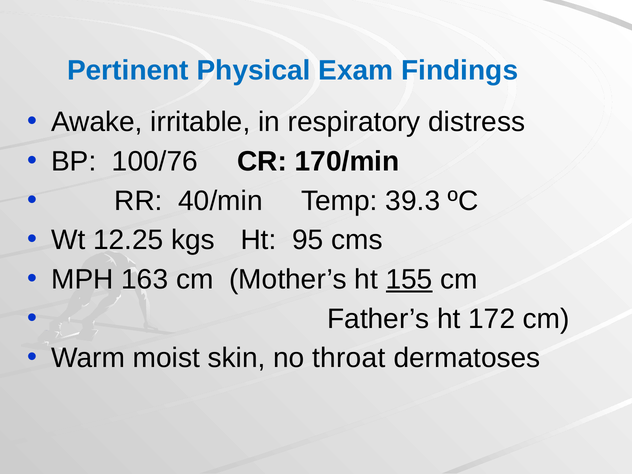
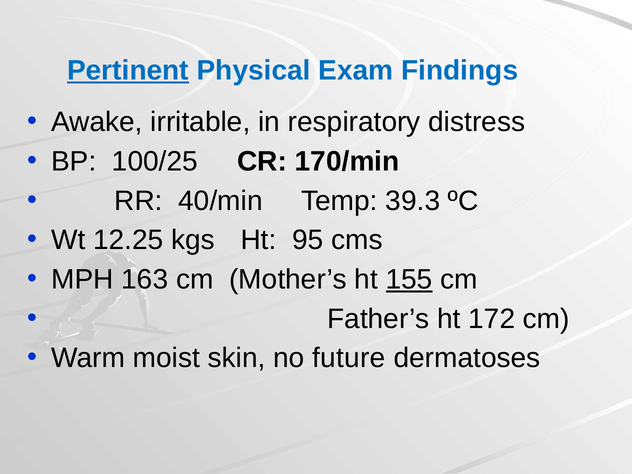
Pertinent underline: none -> present
100/76: 100/76 -> 100/25
throat: throat -> future
